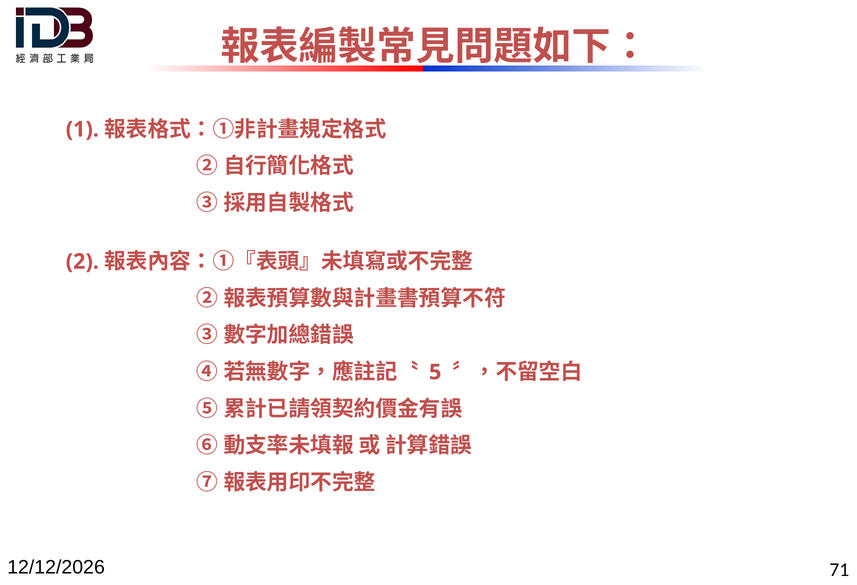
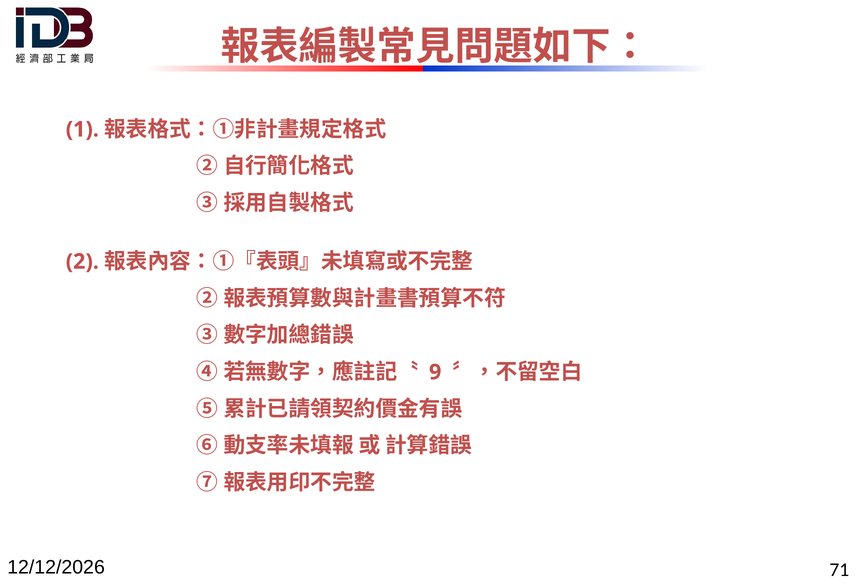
5: 5 -> 9
